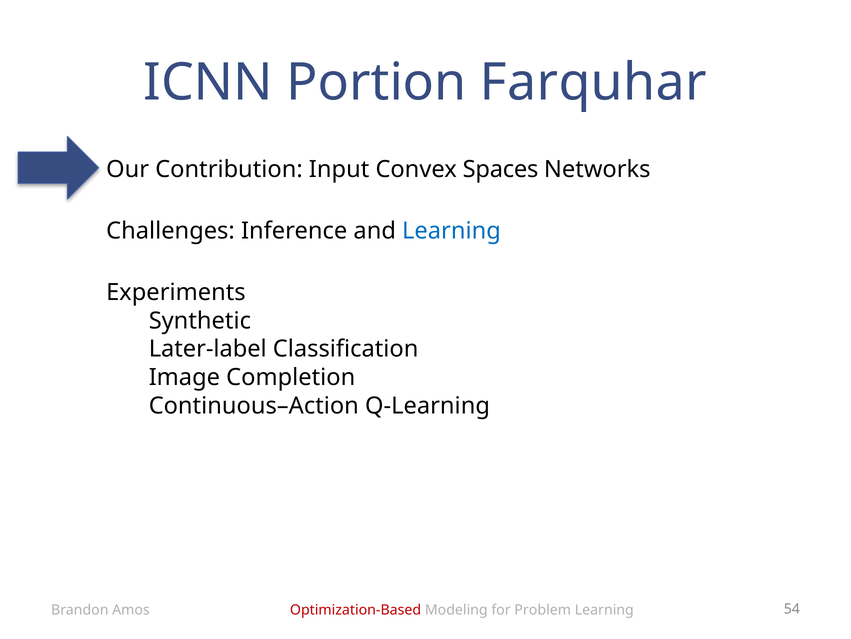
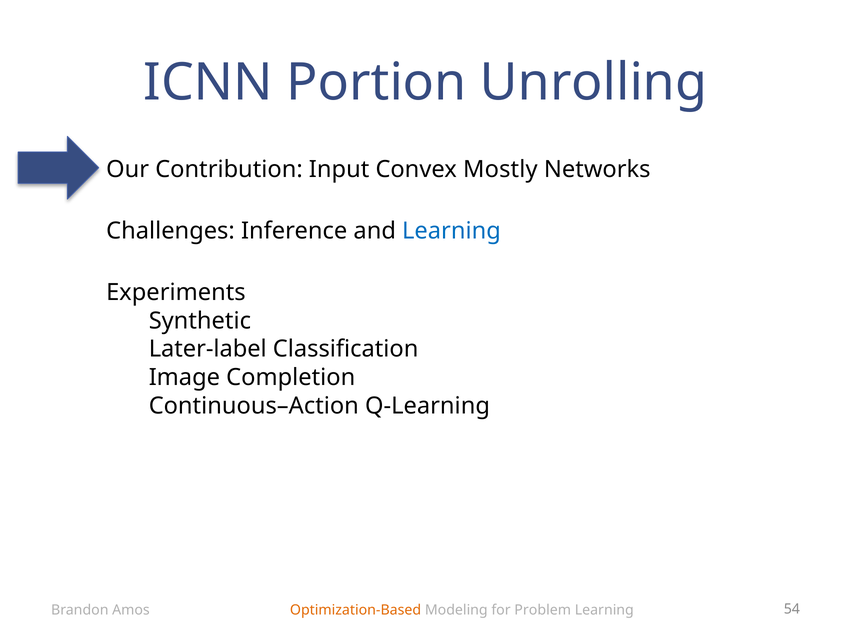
Farquhar: Farquhar -> Unrolling
Spaces: Spaces -> Mostly
Optimization-Based colour: red -> orange
